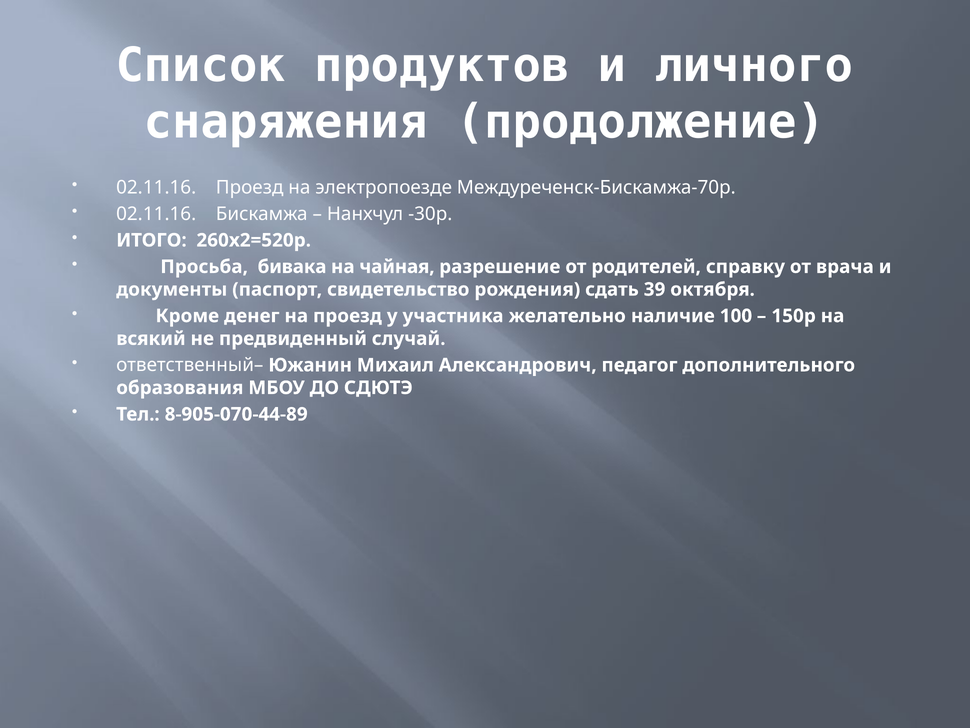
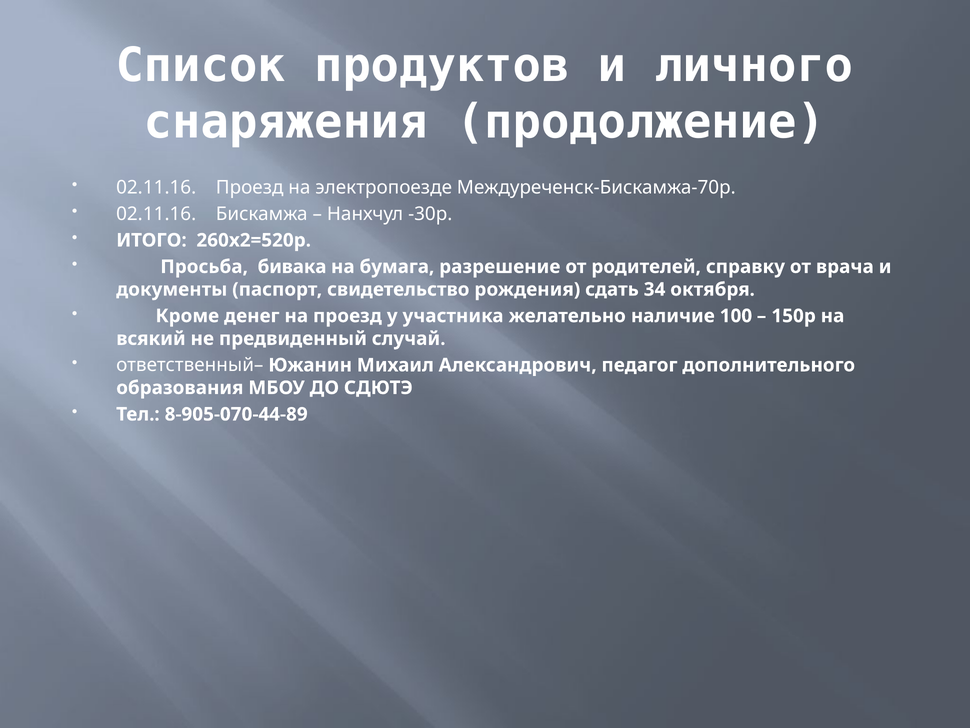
чайная: чайная -> бумага
39: 39 -> 34
